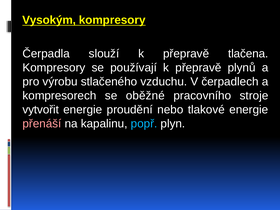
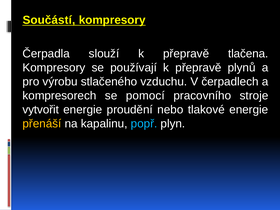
Vysokým: Vysokým -> Součástí
oběžné: oběžné -> pomocí
přenáší colour: pink -> yellow
